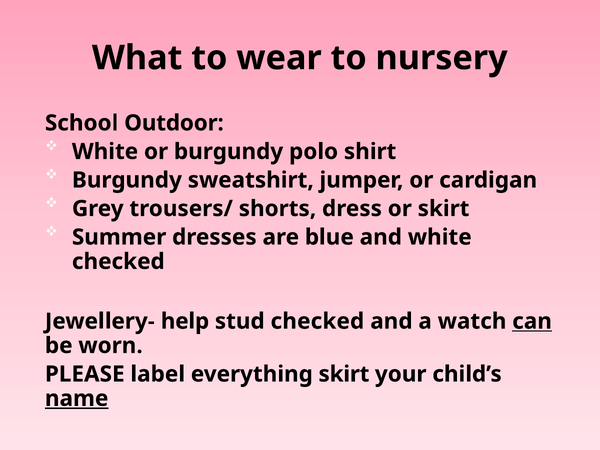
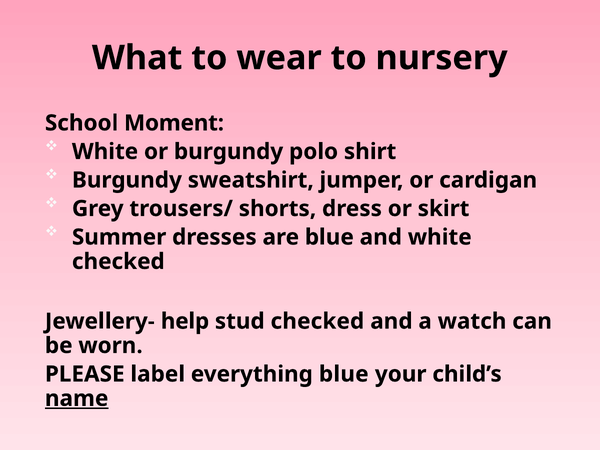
Outdoor: Outdoor -> Moment
can underline: present -> none
everything skirt: skirt -> blue
